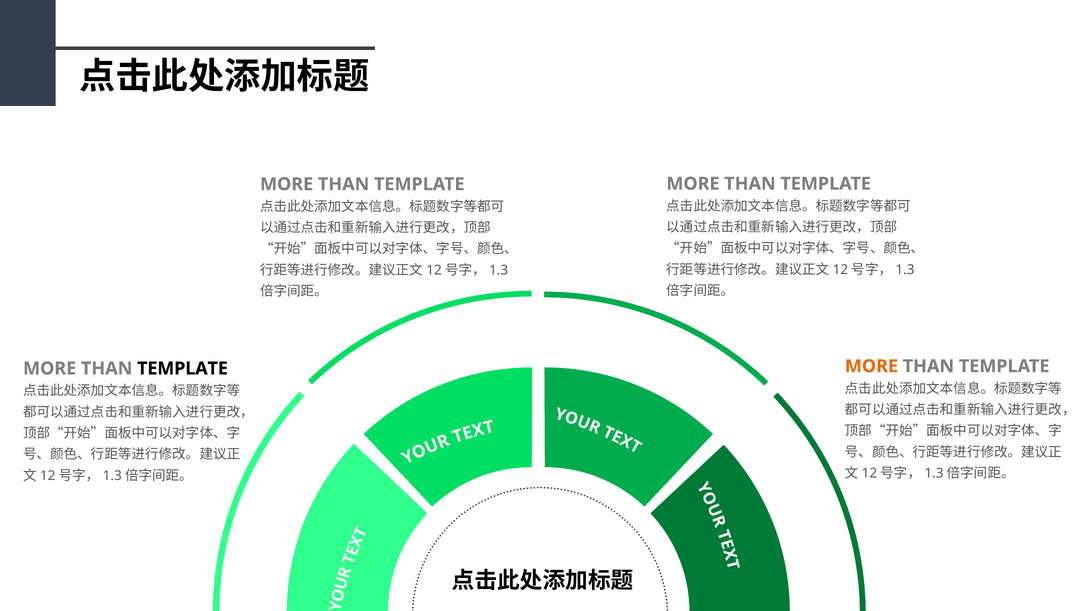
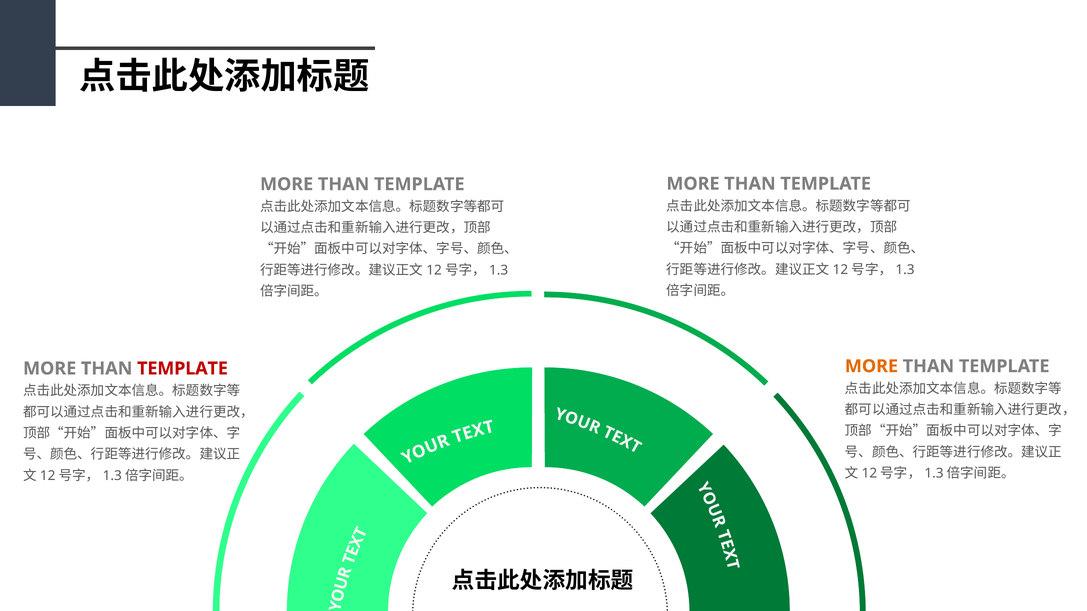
TEMPLATE at (182, 369) colour: black -> red
